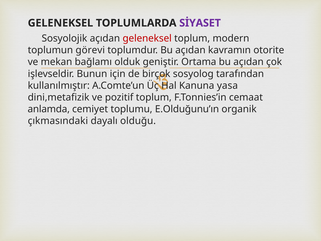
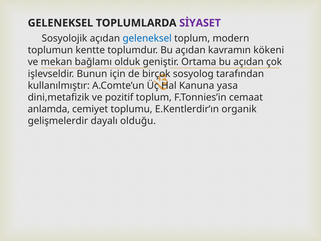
geleneksel at (147, 38) colour: red -> blue
görevi: görevi -> kentte
otorite: otorite -> kökeni
E.Olduğunu’ın: E.Olduğunu’ın -> E.Kentlerdir’ın
çıkmasındaki: çıkmasındaki -> gelişmelerdir
